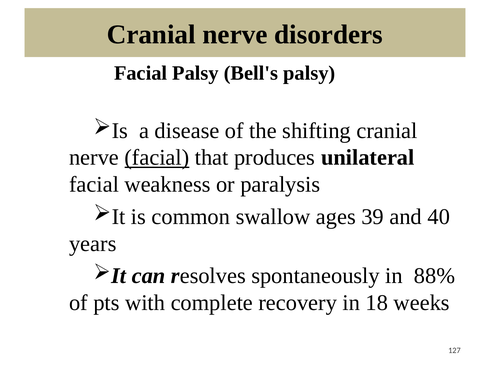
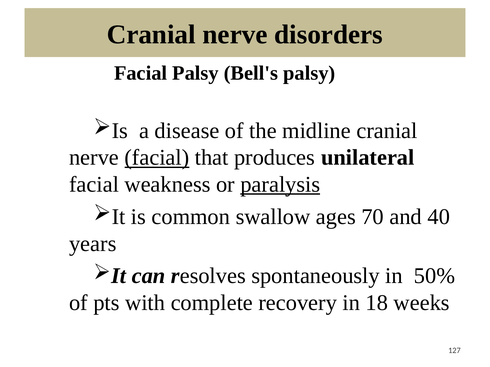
shifting: shifting -> midline
paralysis underline: none -> present
39: 39 -> 70
88%: 88% -> 50%
